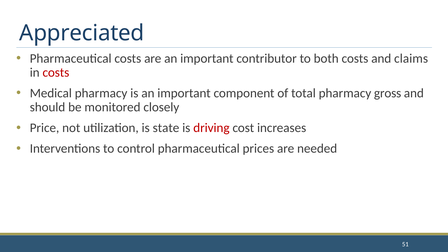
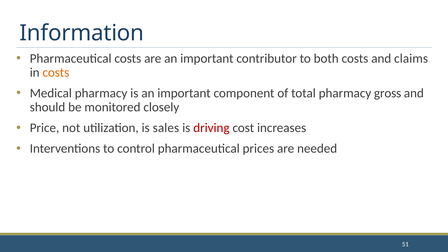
Appreciated: Appreciated -> Information
costs at (56, 72) colour: red -> orange
state: state -> sales
